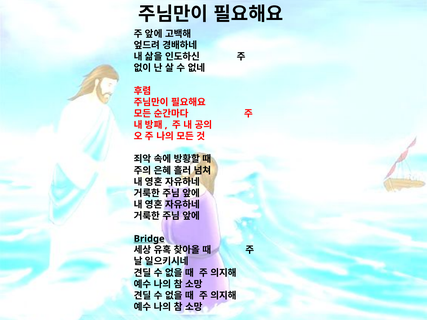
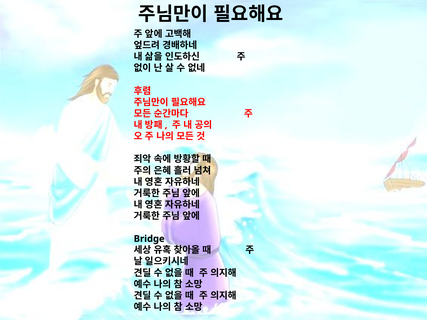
Bridge underline: present -> none
